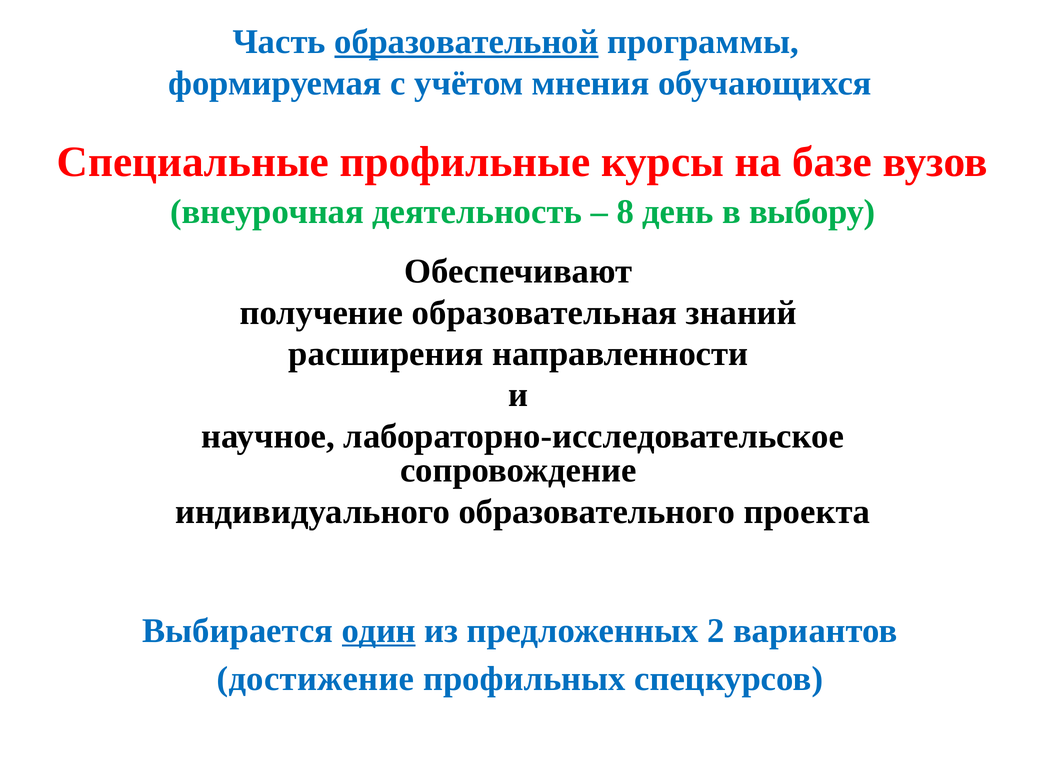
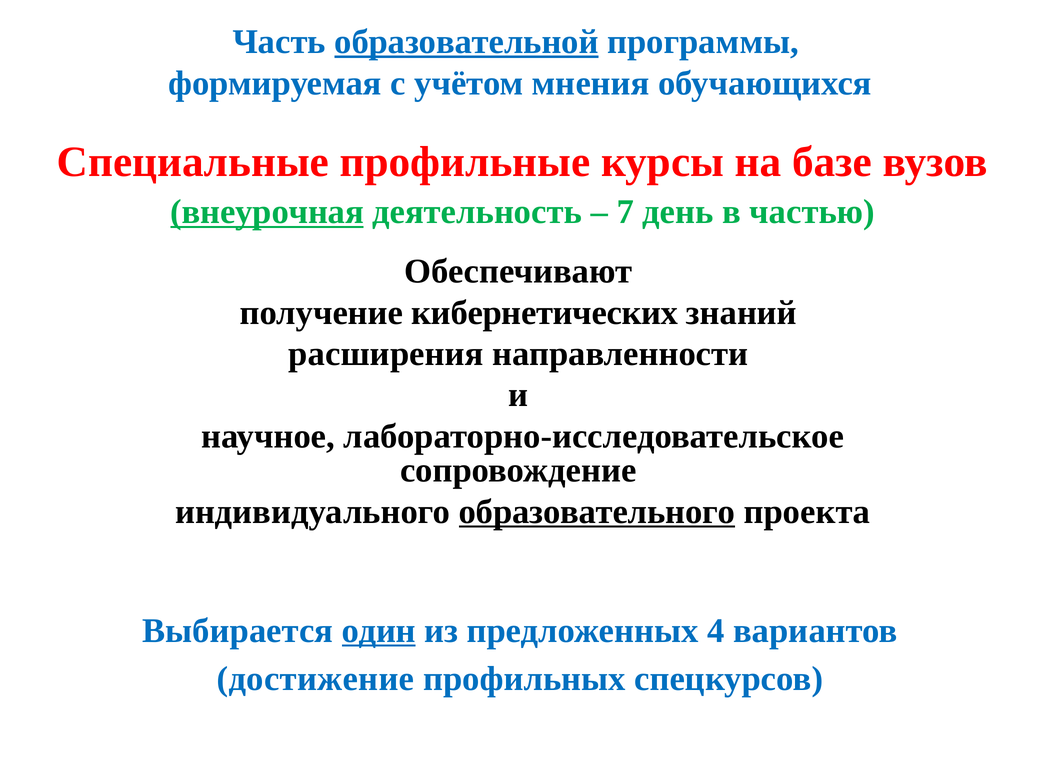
внеурочная underline: none -> present
8: 8 -> 7
выбору: выбору -> частью
образовательная: образовательная -> кибернетических
образовательного underline: none -> present
2: 2 -> 4
